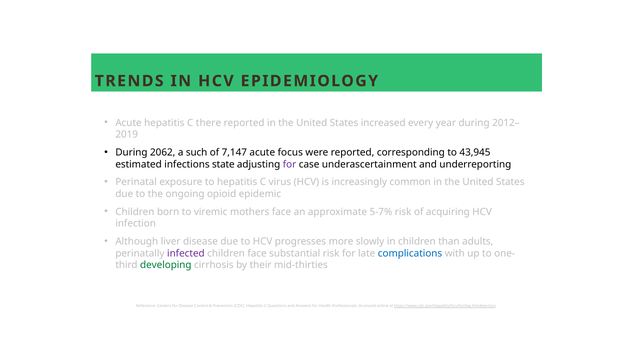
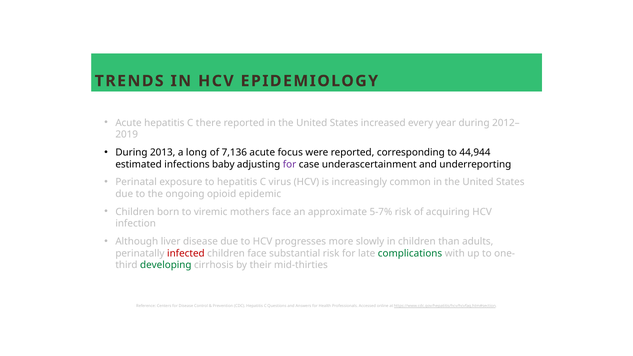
2062: 2062 -> 2013
such: such -> long
7,147: 7,147 -> 7,136
43,945: 43,945 -> 44,944
state: state -> baby
infected colour: purple -> red
complications colour: blue -> green
